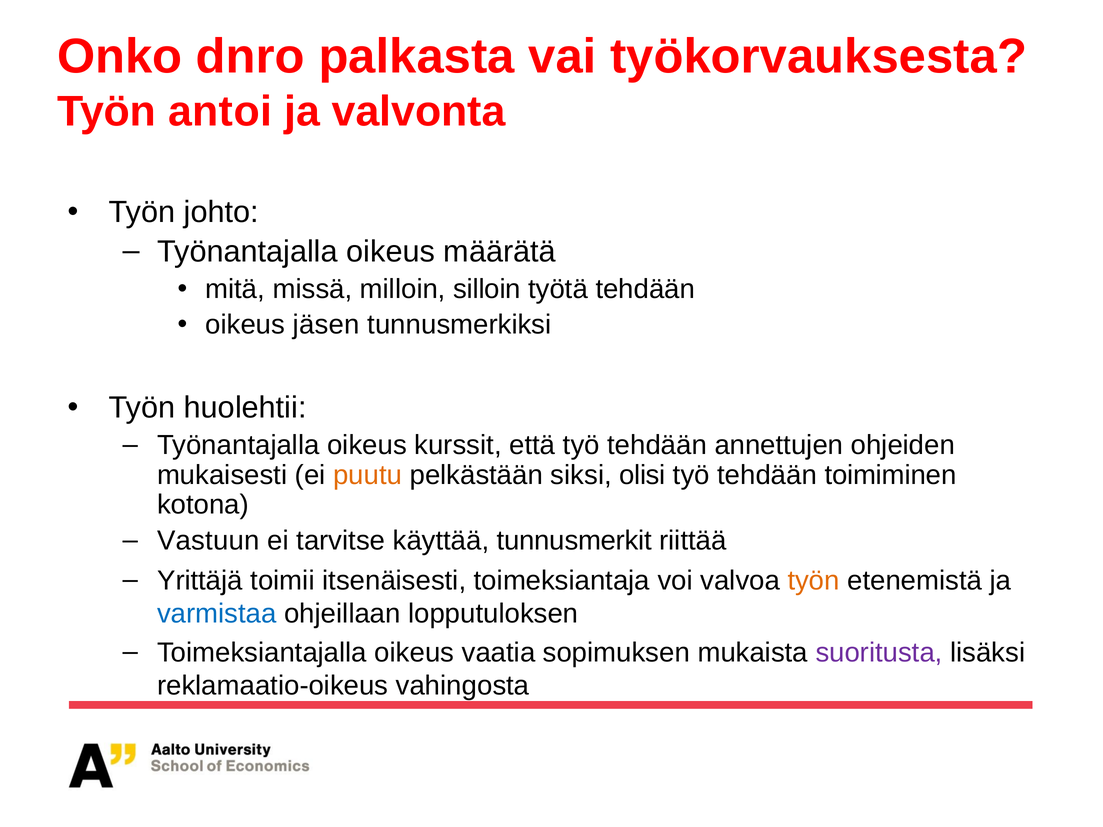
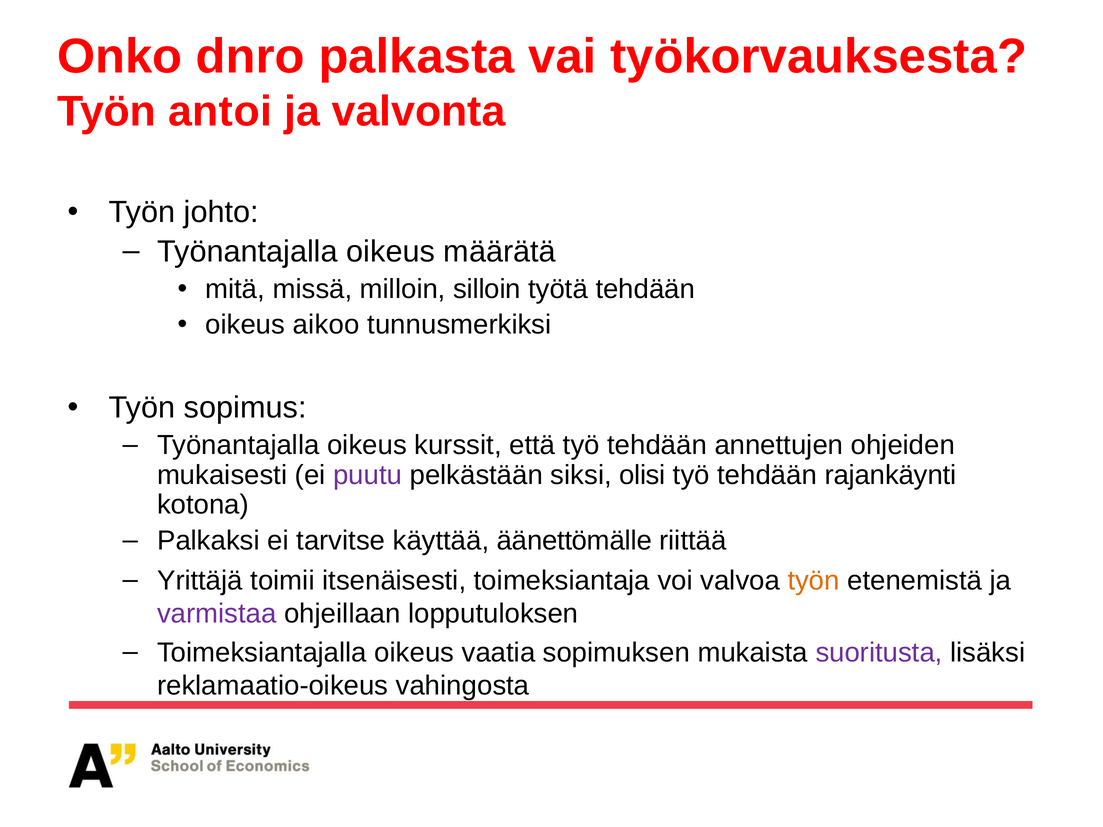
jäsen: jäsen -> aikoo
huolehtii: huolehtii -> sopimus
puutu colour: orange -> purple
toimiminen: toimiminen -> rajankäynti
Vastuun: Vastuun -> Palkaksi
tunnusmerkit: tunnusmerkit -> äänettömälle
varmistaa colour: blue -> purple
